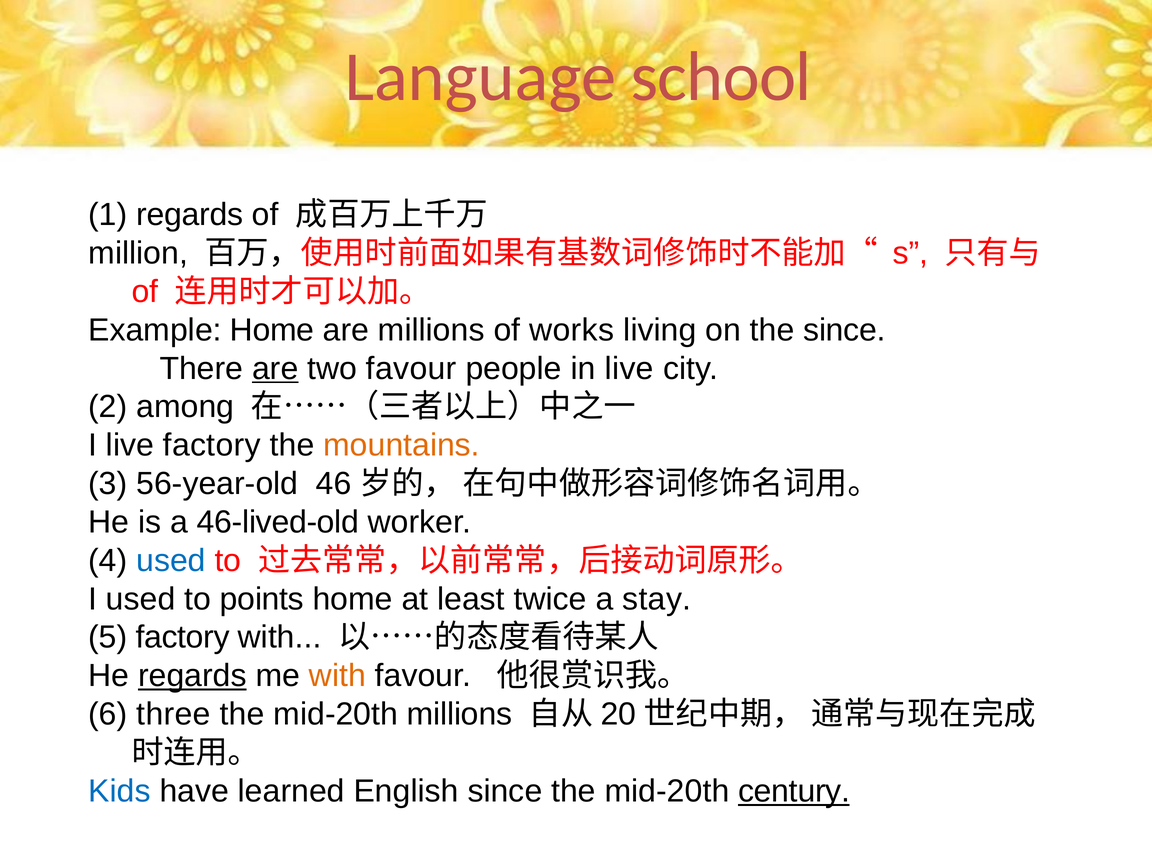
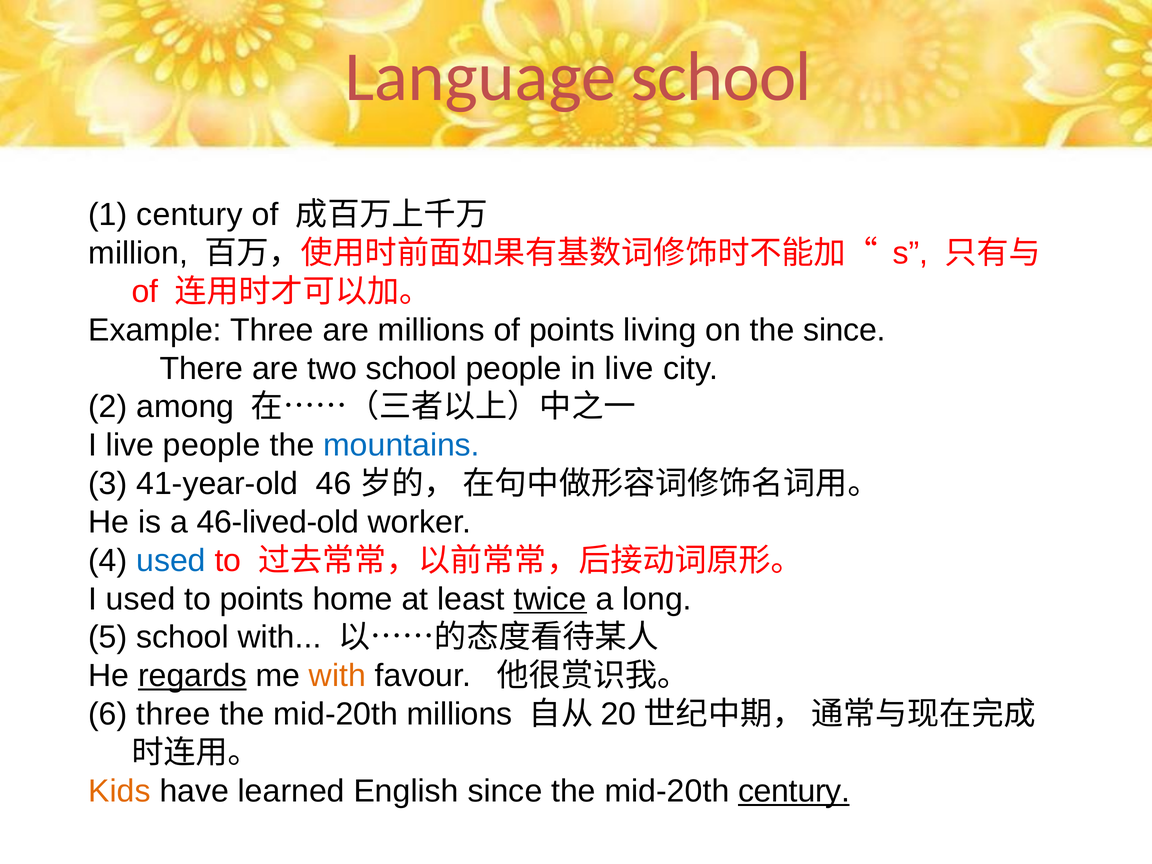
1 regards: regards -> century
Example Home: Home -> Three
of works: works -> points
are at (275, 368) underline: present -> none
two favour: favour -> school
live factory: factory -> people
mountains colour: orange -> blue
56-year-old: 56-year-old -> 41-year-old
twice underline: none -> present
stay: stay -> long
5 factory: factory -> school
Kids colour: blue -> orange
